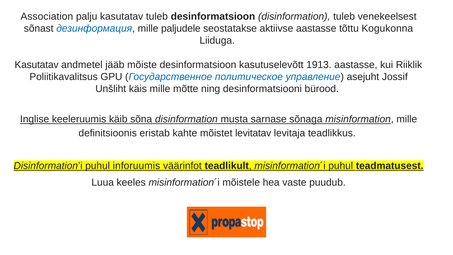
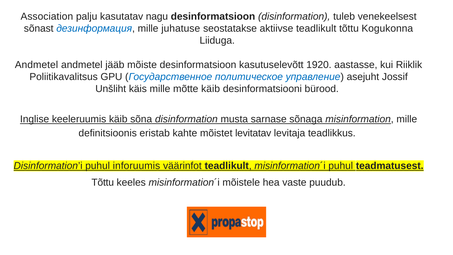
kasutatav tuleb: tuleb -> nagu
paljudele: paljudele -> juhatuse
aktiivse aastasse: aastasse -> teadlikult
Kasutatav at (37, 65): Kasutatav -> Andmetel
1913: 1913 -> 1920
mõtte ning: ning -> käib
Luua at (103, 182): Luua -> Tõttu
